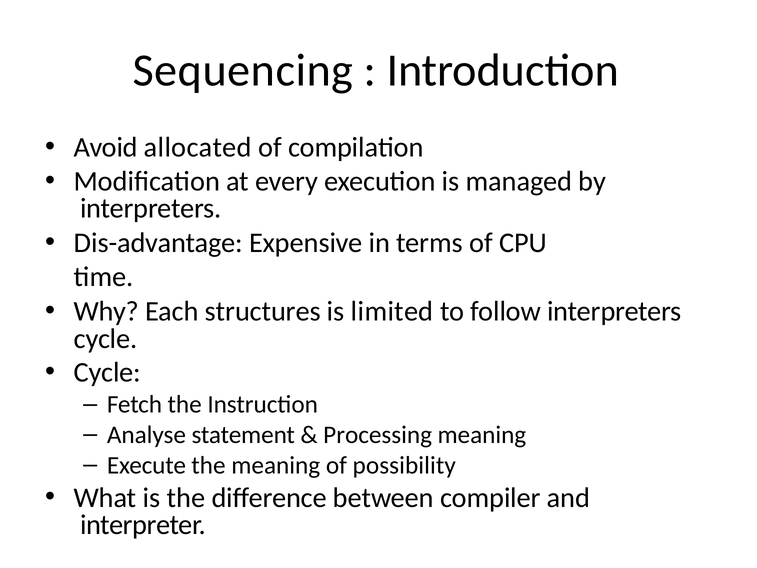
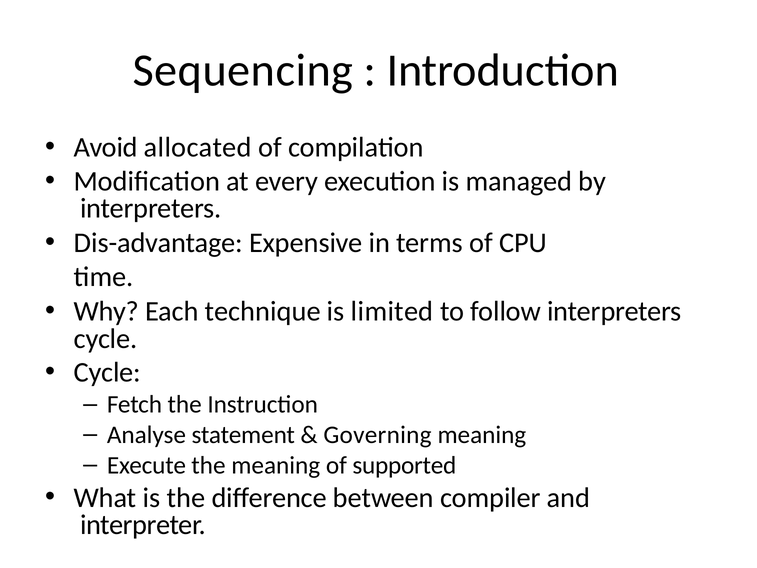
structures: structures -> technique
Processing: Processing -> Governing
possibility: possibility -> supported
